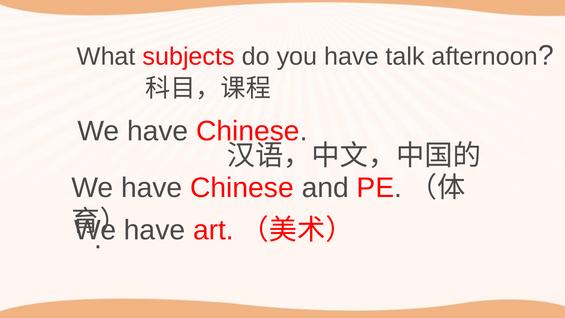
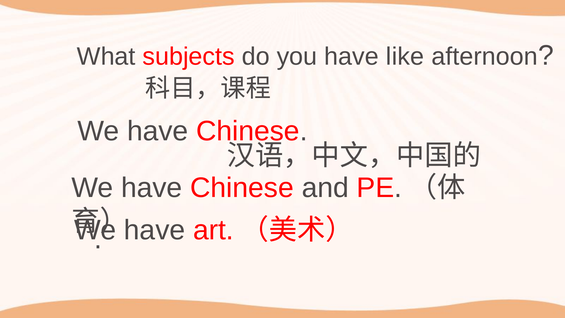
talk: talk -> like
